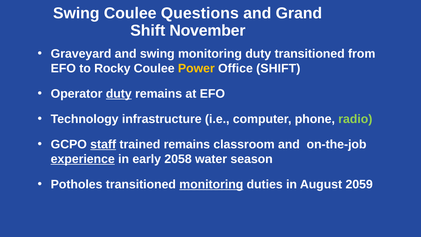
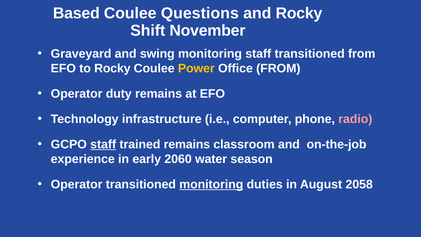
Swing at (76, 13): Swing -> Based
and Grand: Grand -> Rocky
monitoring duty: duty -> staff
Office SHIFT: SHIFT -> FROM
duty at (119, 94) underline: present -> none
radio colour: light green -> pink
experience underline: present -> none
2058: 2058 -> 2060
Potholes at (77, 184): Potholes -> Operator
2059: 2059 -> 2058
